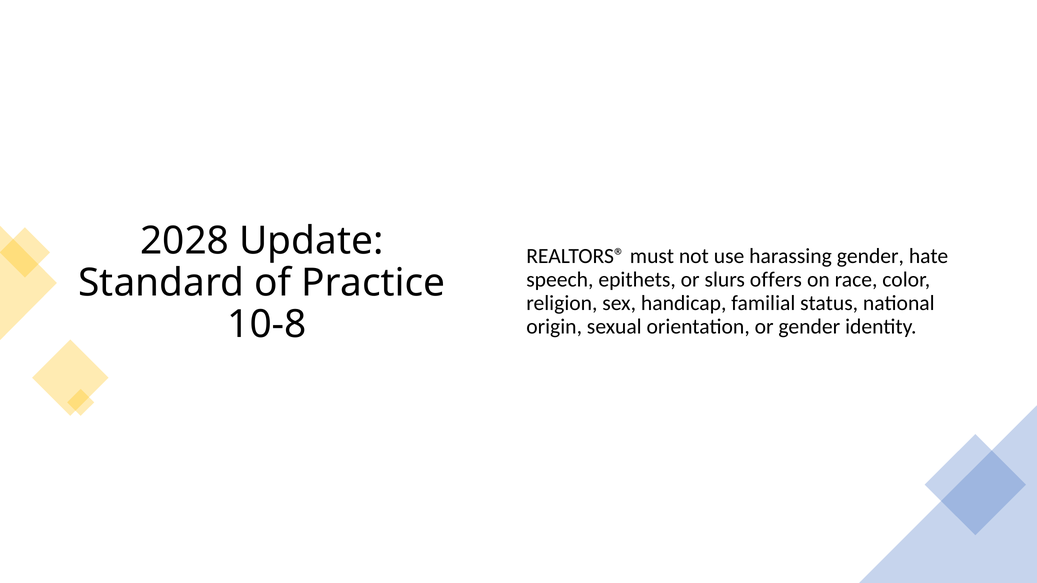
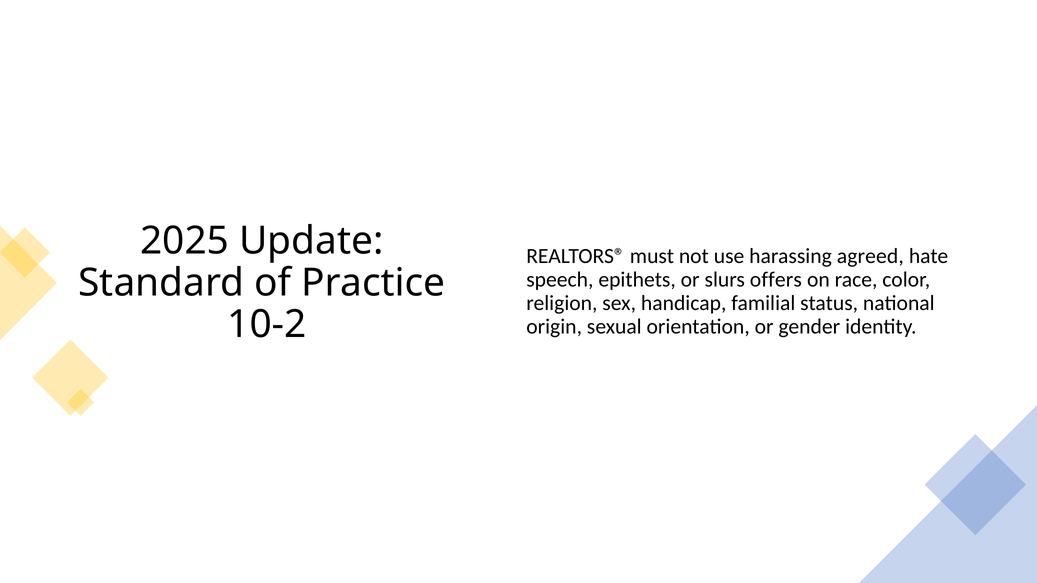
2028: 2028 -> 2025
harassing gender: gender -> agreed
10-8: 10-8 -> 10-2
